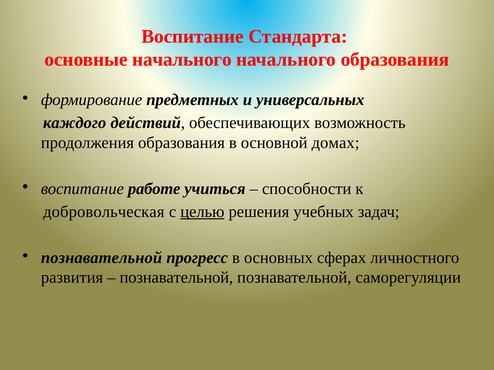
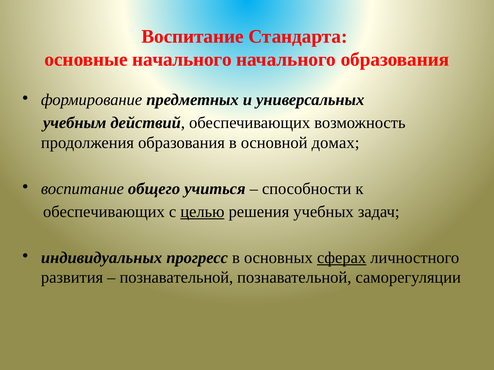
каждого: каждого -> учебным
работе: работе -> общего
добровольческая at (104, 212): добровольческая -> обеспечивающих
познавательной at (102, 258): познавательной -> индивидуальных
сферах underline: none -> present
